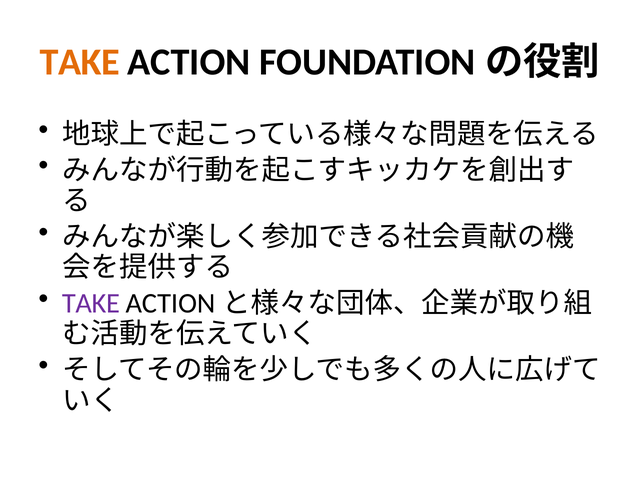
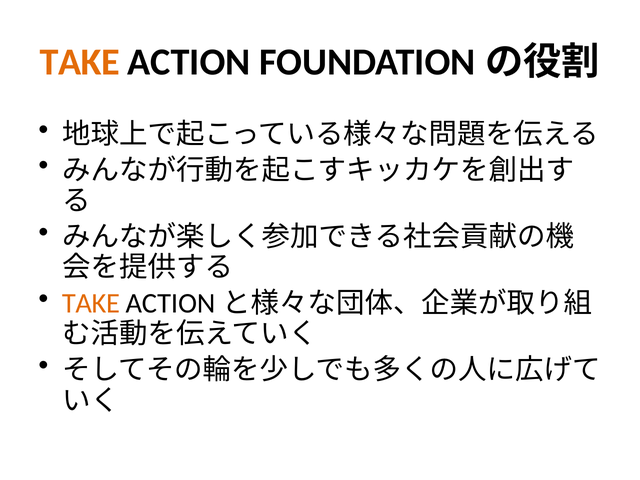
TAKE at (91, 303) colour: purple -> orange
